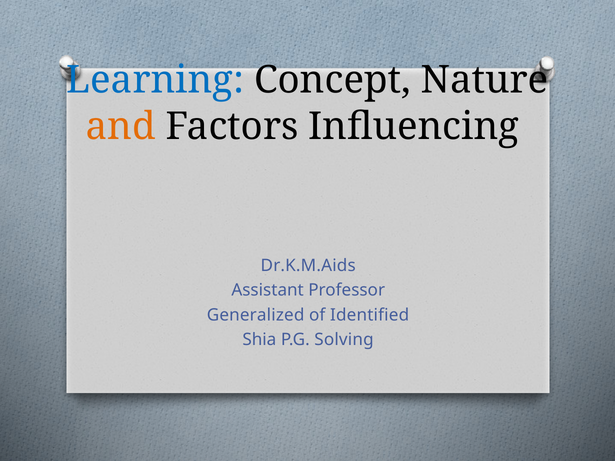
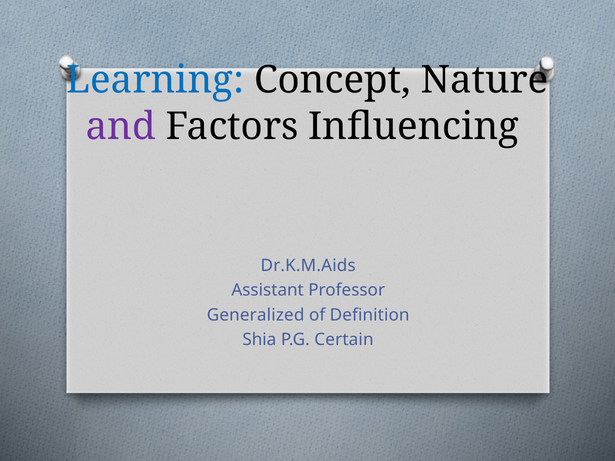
and colour: orange -> purple
Identified: Identified -> Definition
Solving: Solving -> Certain
